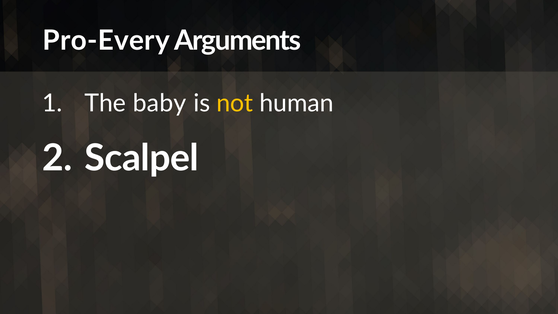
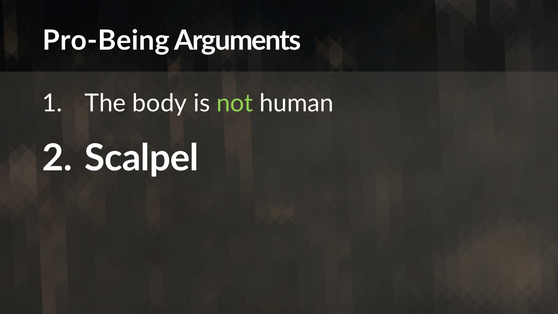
Pro-Every: Pro-Every -> Pro-Being
baby: baby -> body
not colour: yellow -> light green
